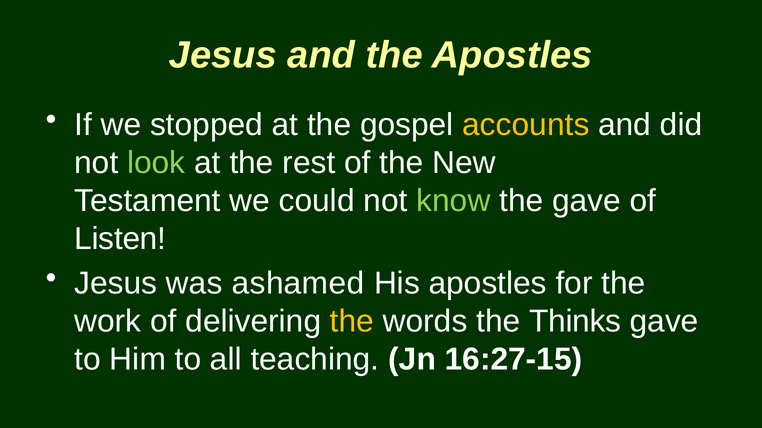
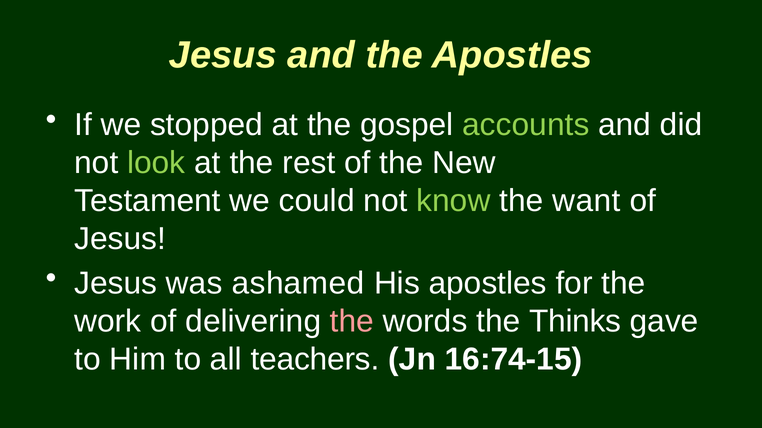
accounts colour: yellow -> light green
the gave: gave -> want
Listen at (120, 239): Listen -> Jesus
the at (352, 322) colour: yellow -> pink
teaching: teaching -> teachers
16:27-15: 16:27-15 -> 16:74-15
